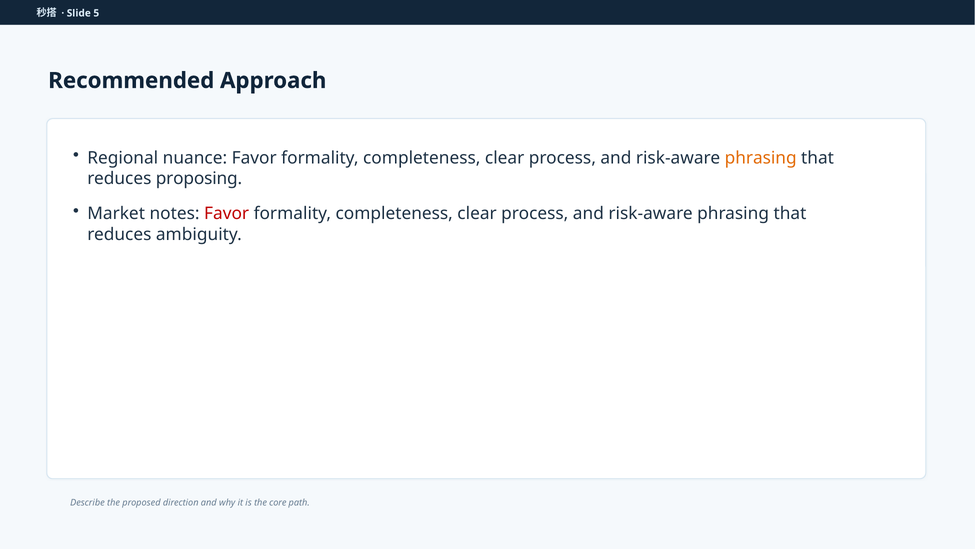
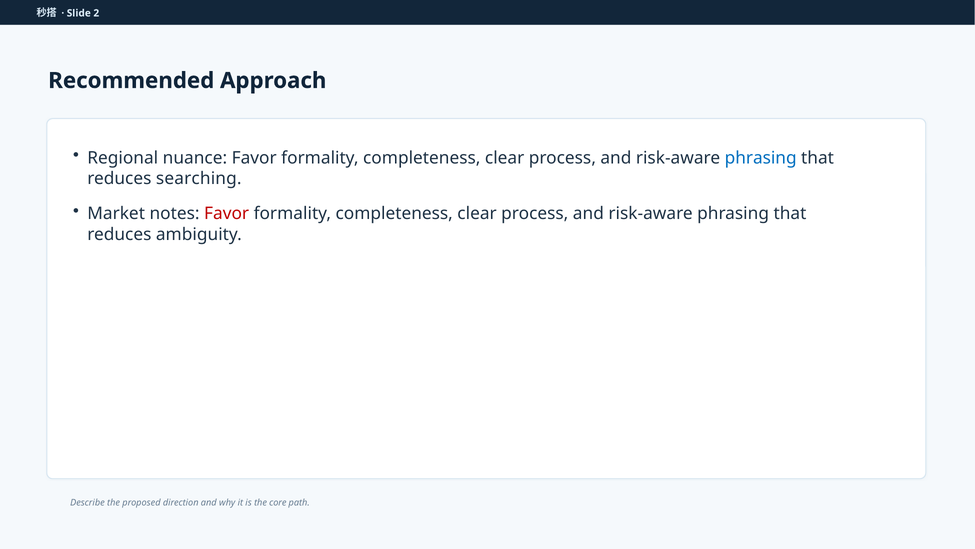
5: 5 -> 2
phrasing at (761, 158) colour: orange -> blue
proposing: proposing -> searching
